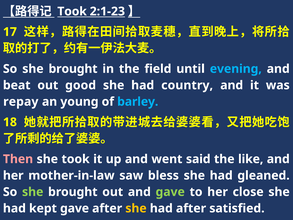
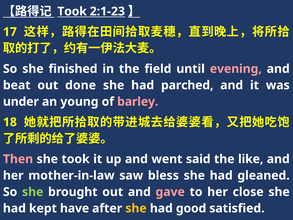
brought at (73, 69): brought -> finished
evening colour: light blue -> pink
good: good -> done
country: country -> parched
repay: repay -> under
barley colour: light blue -> pink
gave at (170, 192) colour: light green -> pink
kept gave: gave -> have
had after: after -> good
